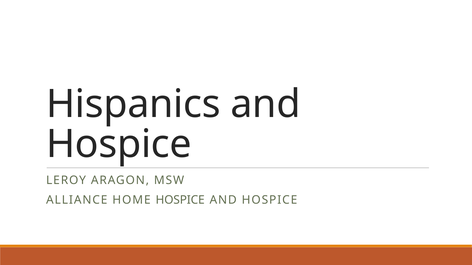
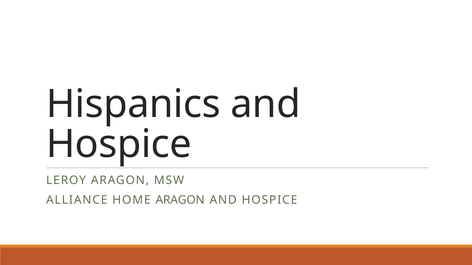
HOME HOSPICE: HOSPICE -> ARAGON
